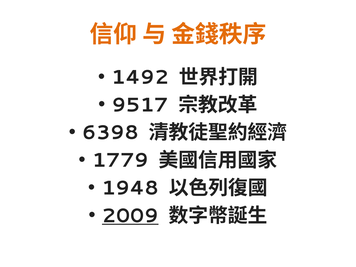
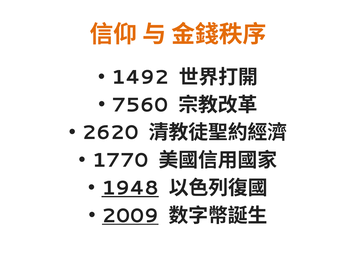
9517: 9517 -> 7560
6398: 6398 -> 2620
1779: 1779 -> 1770
1948 underline: none -> present
